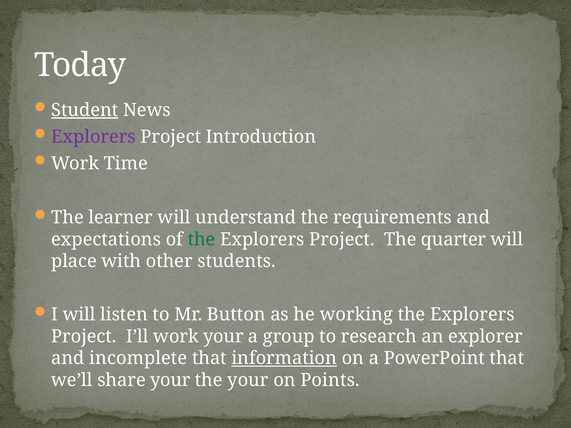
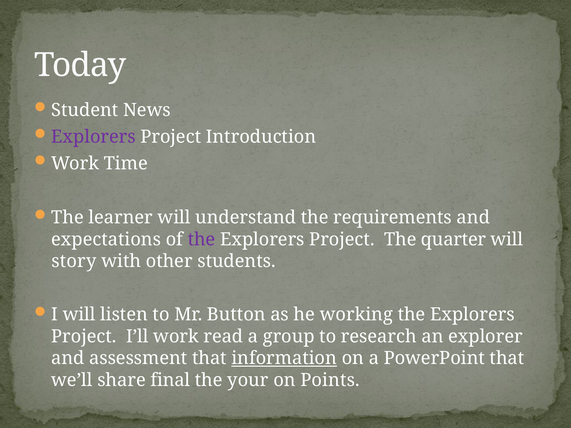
Student underline: present -> none
the at (202, 240) colour: green -> purple
place: place -> story
work your: your -> read
incomplete: incomplete -> assessment
share your: your -> final
